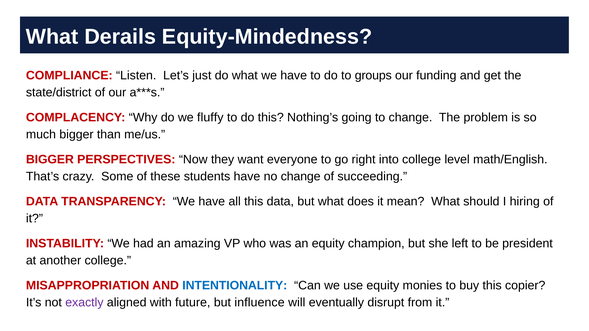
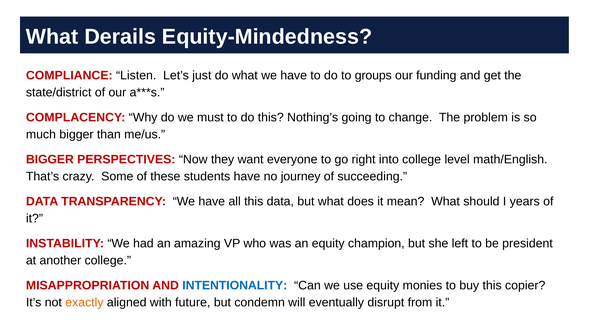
fluffy: fluffy -> must
no change: change -> journey
hiring: hiring -> years
exactly colour: purple -> orange
influence: influence -> condemn
